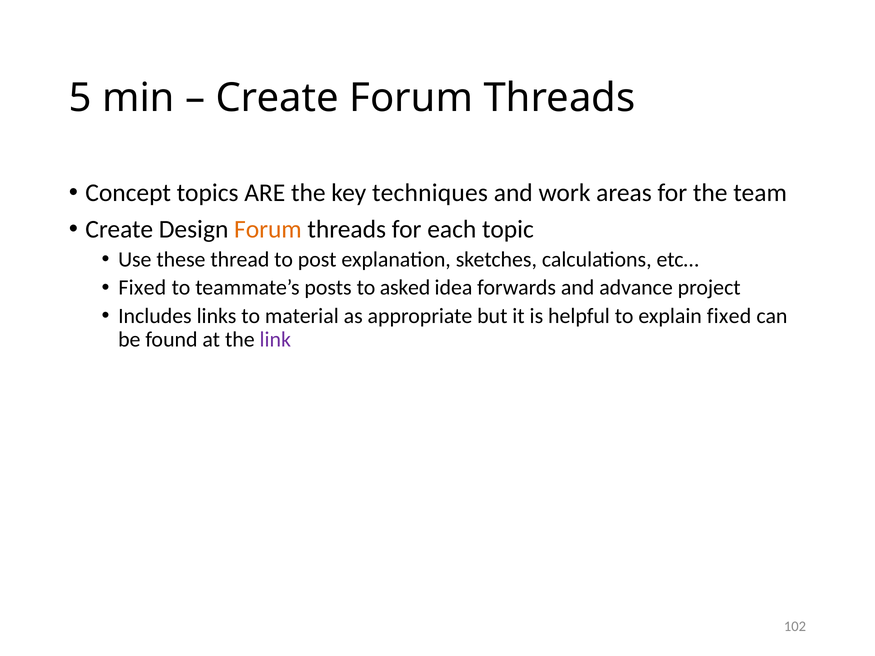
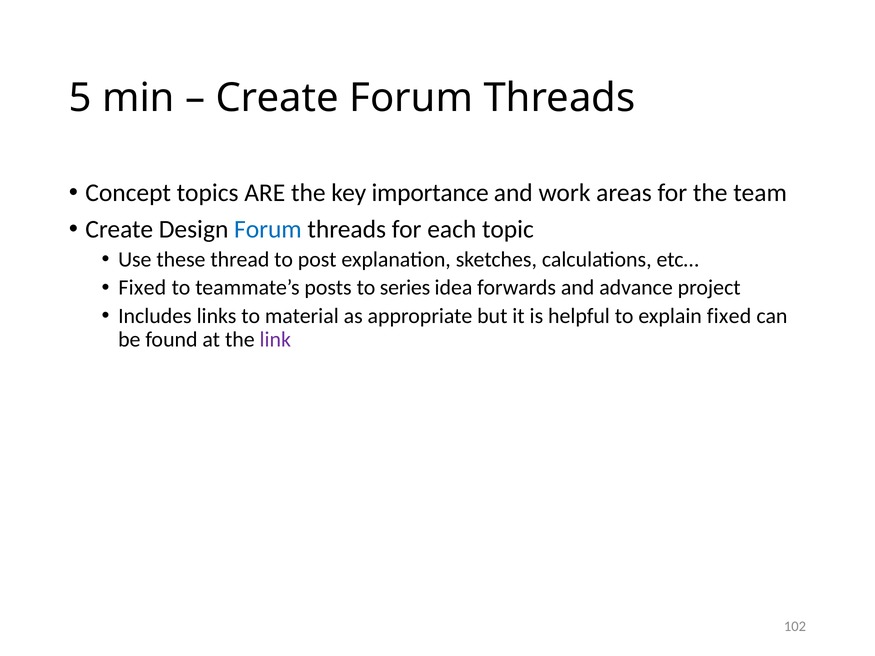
techniques: techniques -> importance
Forum at (268, 229) colour: orange -> blue
asked: asked -> series
